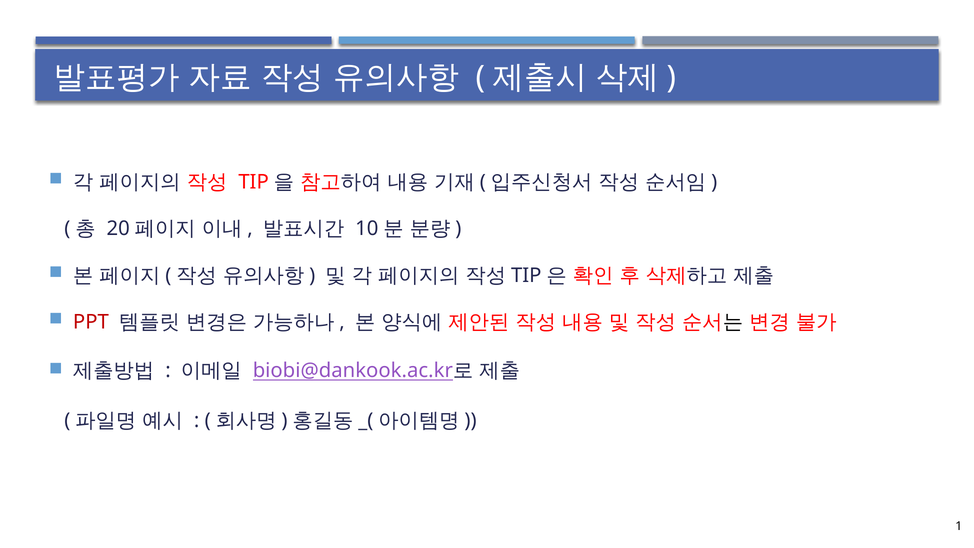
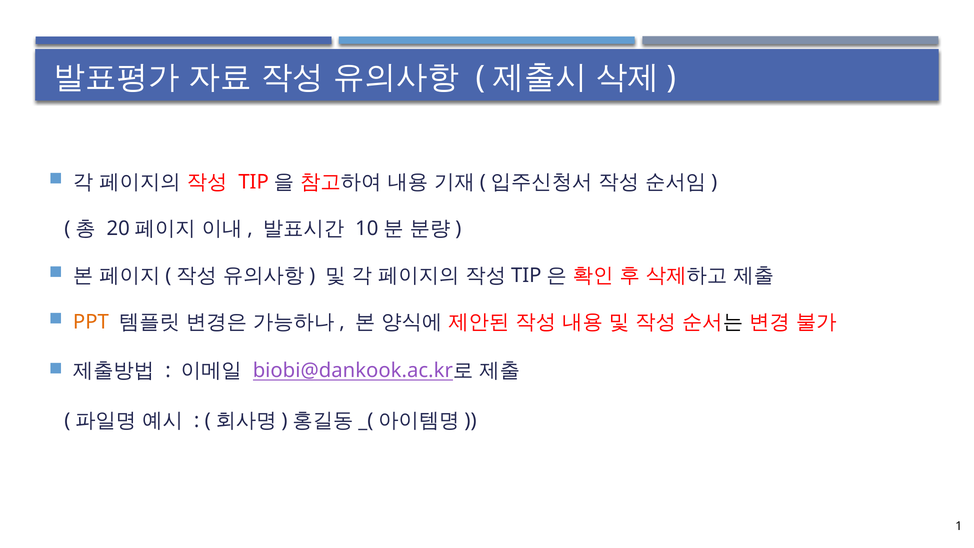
PPT colour: red -> orange
